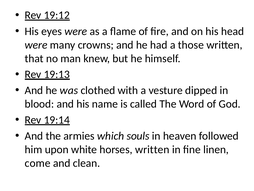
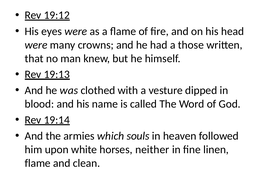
horses written: written -> neither
come at (38, 163): come -> flame
